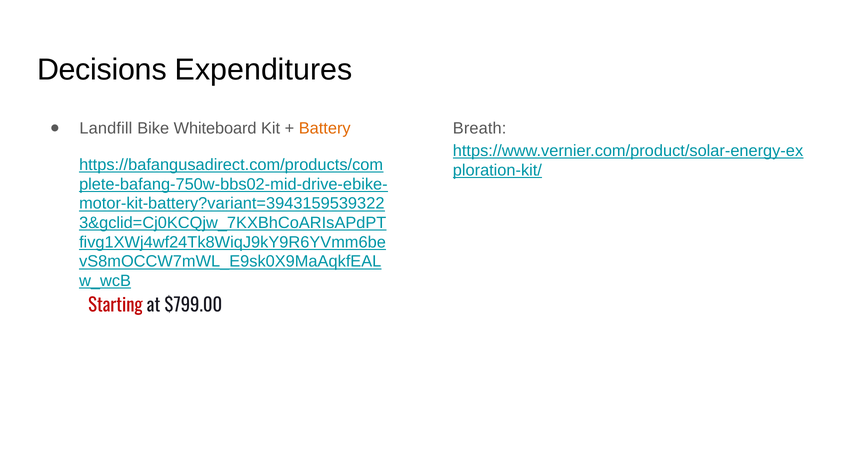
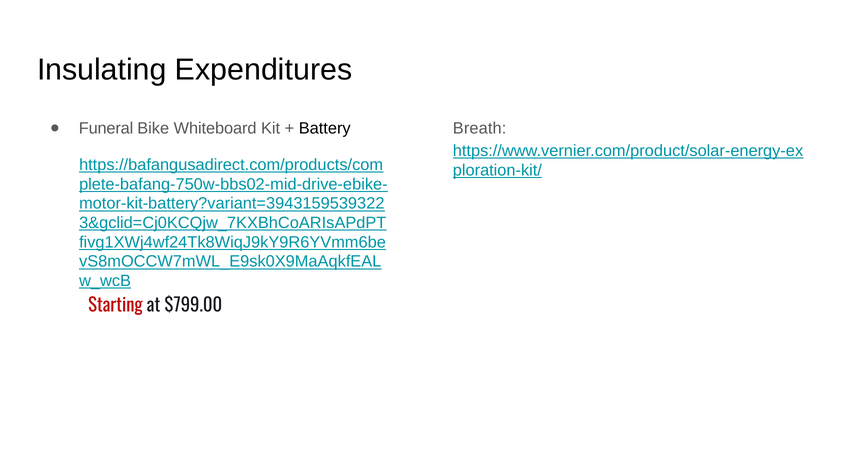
Decisions: Decisions -> Insulating
Landfill: Landfill -> Funeral
Battery colour: orange -> black
